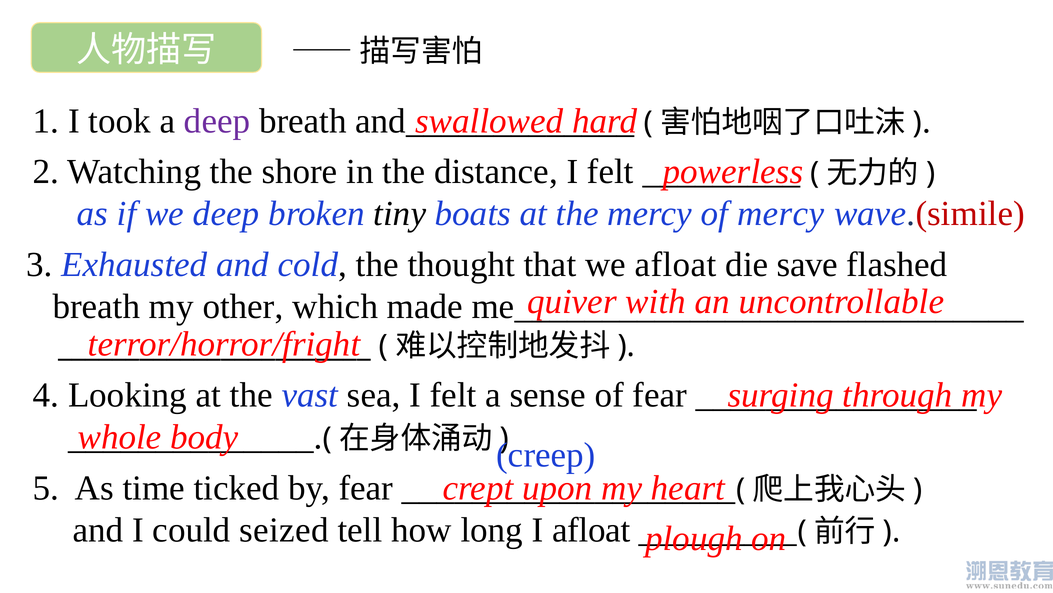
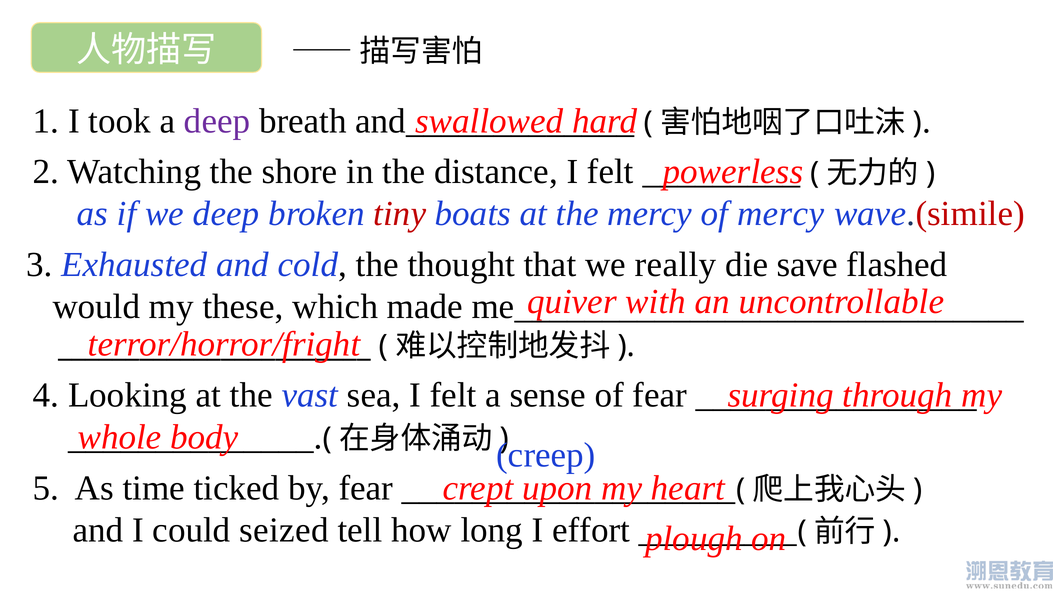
tiny colour: black -> red
we afloat: afloat -> really
breath at (96, 306): breath -> would
other: other -> these
I afloat: afloat -> effort
